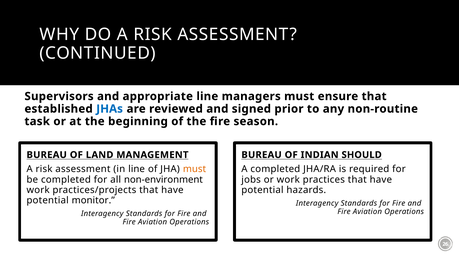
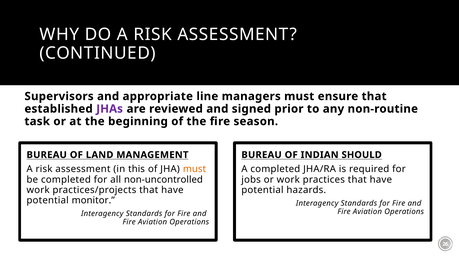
JHAs colour: blue -> purple
in line: line -> this
non-environment: non-environment -> non-uncontrolled
